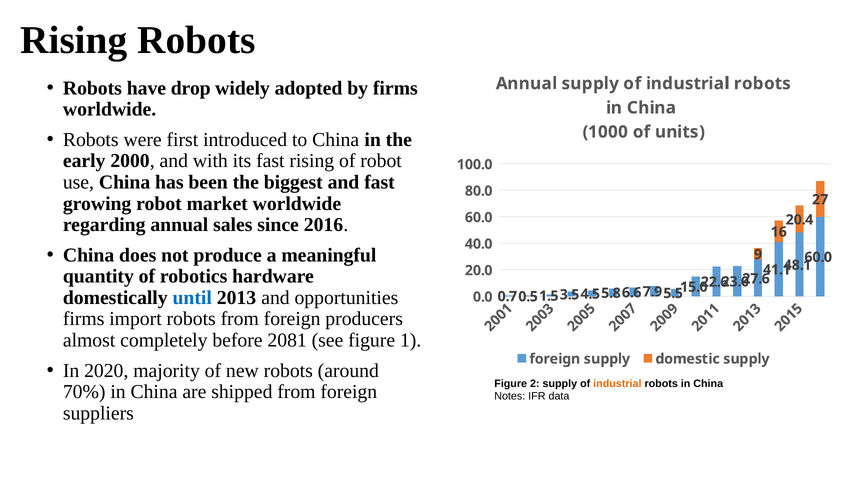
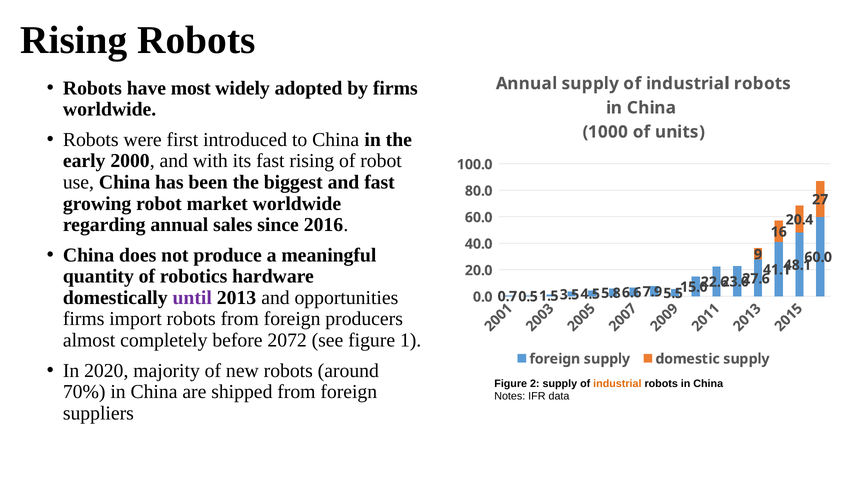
drop: drop -> most
until colour: blue -> purple
2081: 2081 -> 2072
